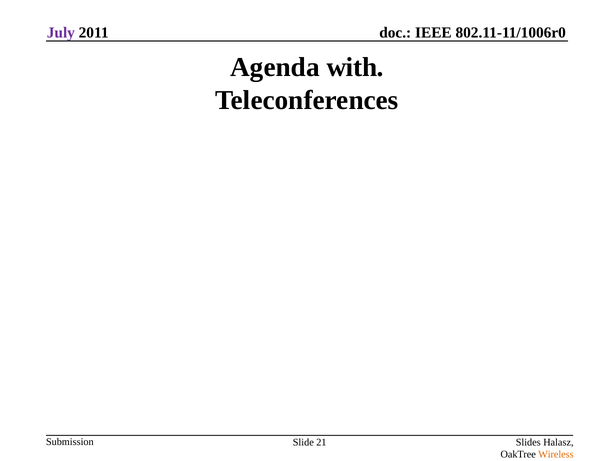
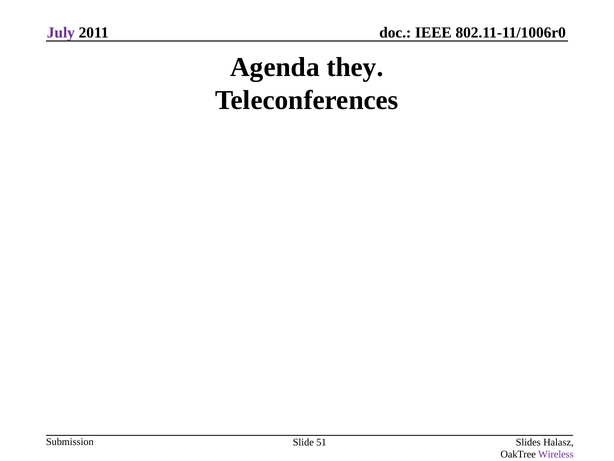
with: with -> they
21: 21 -> 51
Wireless colour: orange -> purple
